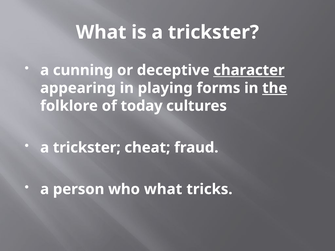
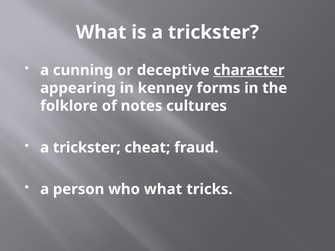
playing: playing -> kenney
the underline: present -> none
today: today -> notes
